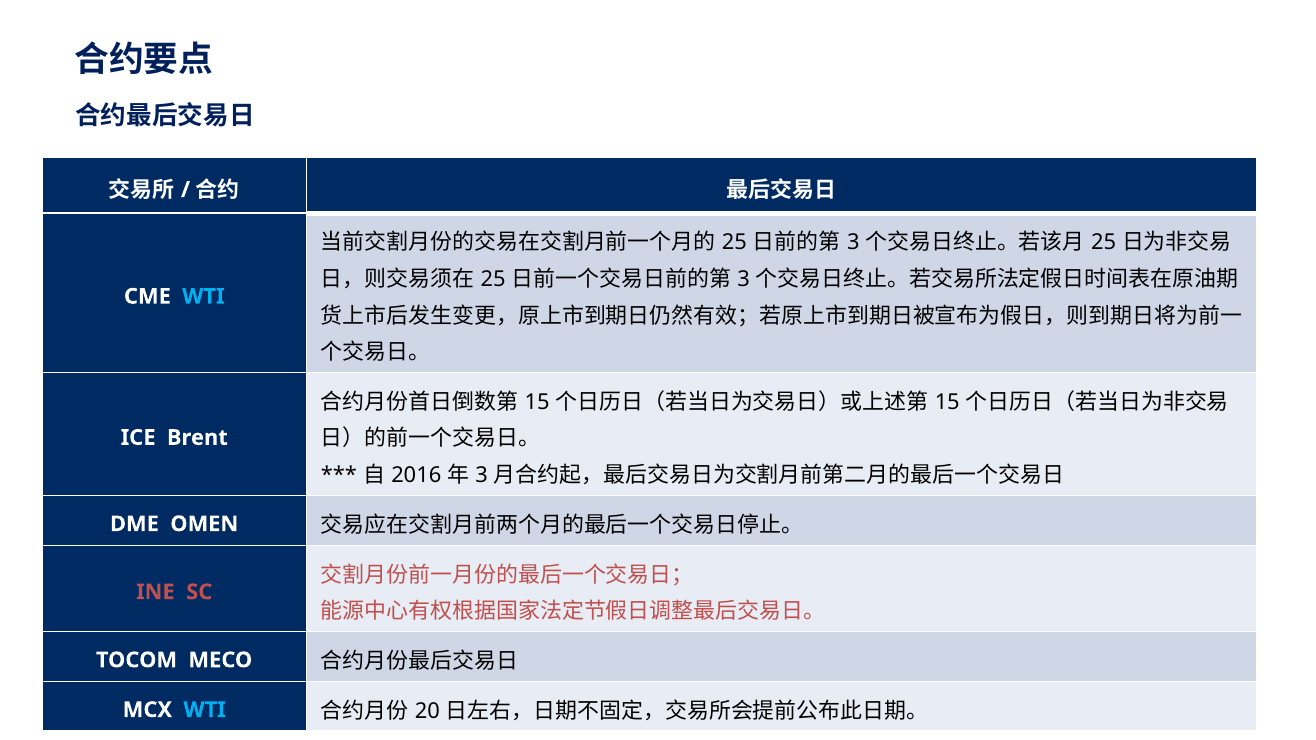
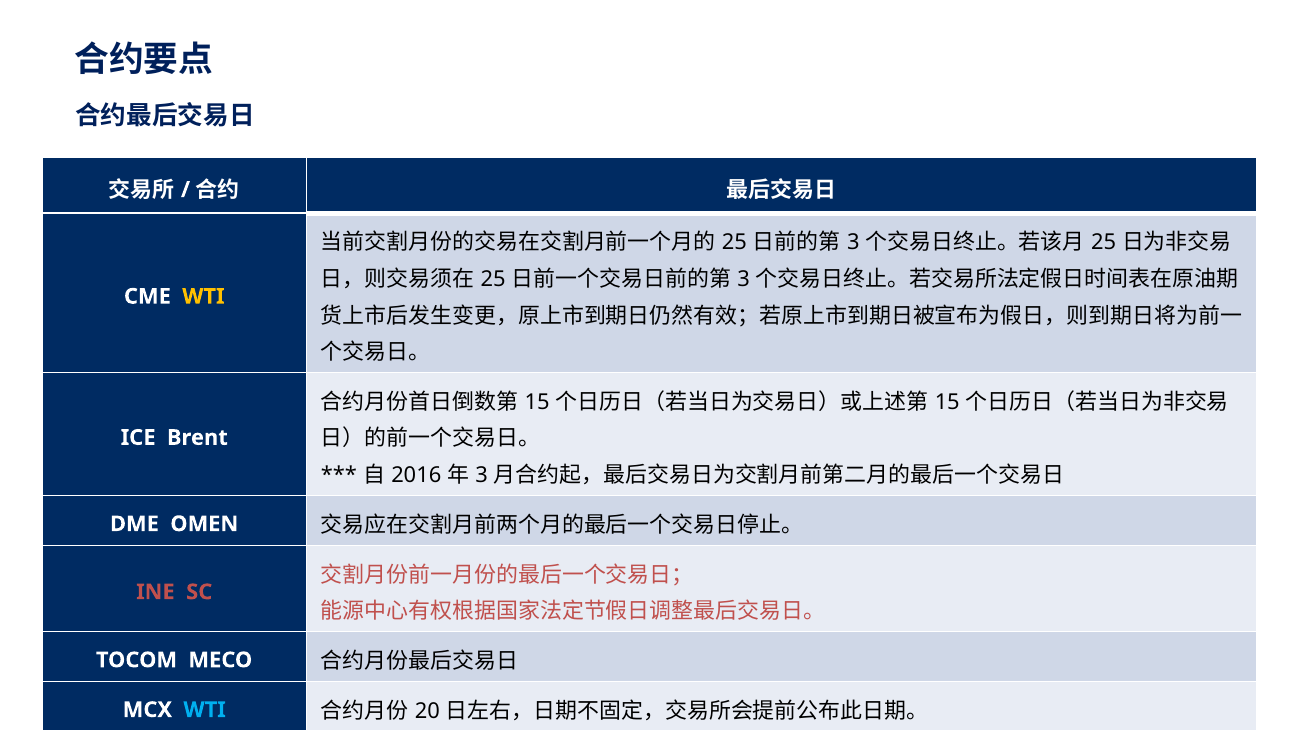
WTI at (203, 297) colour: light blue -> yellow
